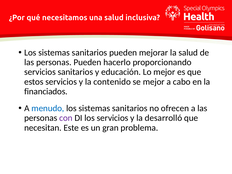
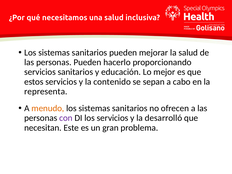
se mejor: mejor -> sepan
financiados: financiados -> representa
menudo colour: blue -> orange
